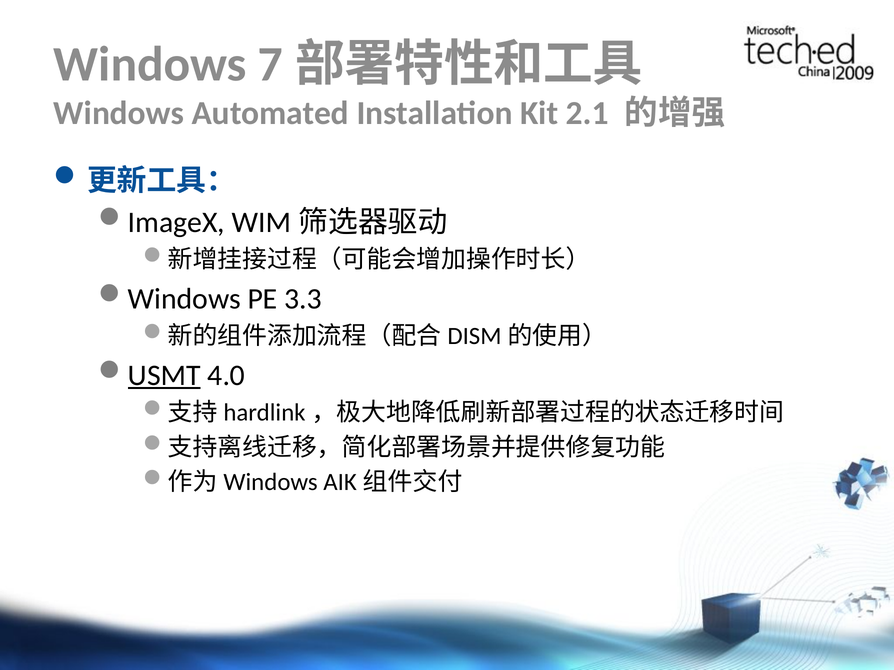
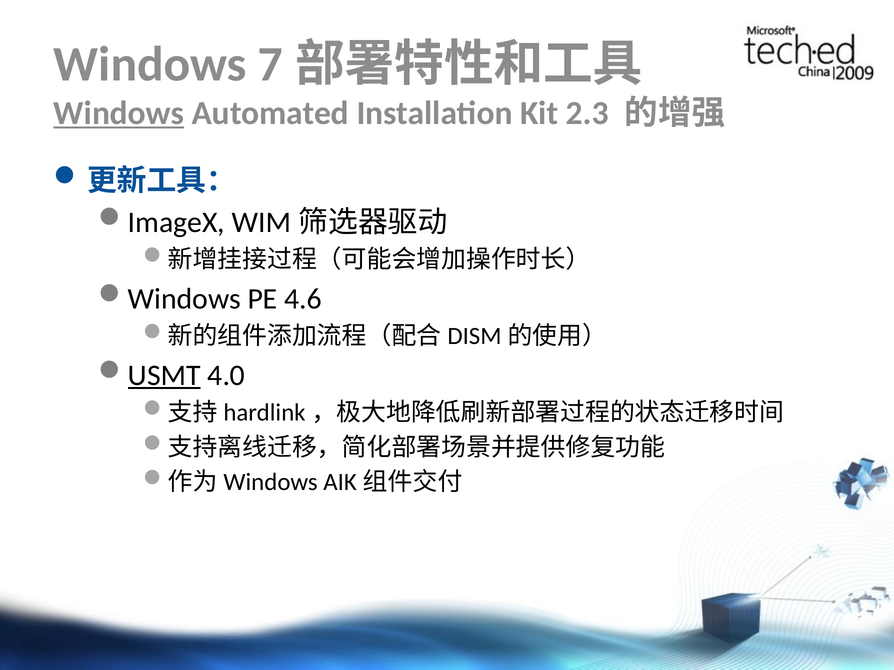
Windows at (119, 113) underline: none -> present
2.1: 2.1 -> 2.3
3.3: 3.3 -> 4.6
